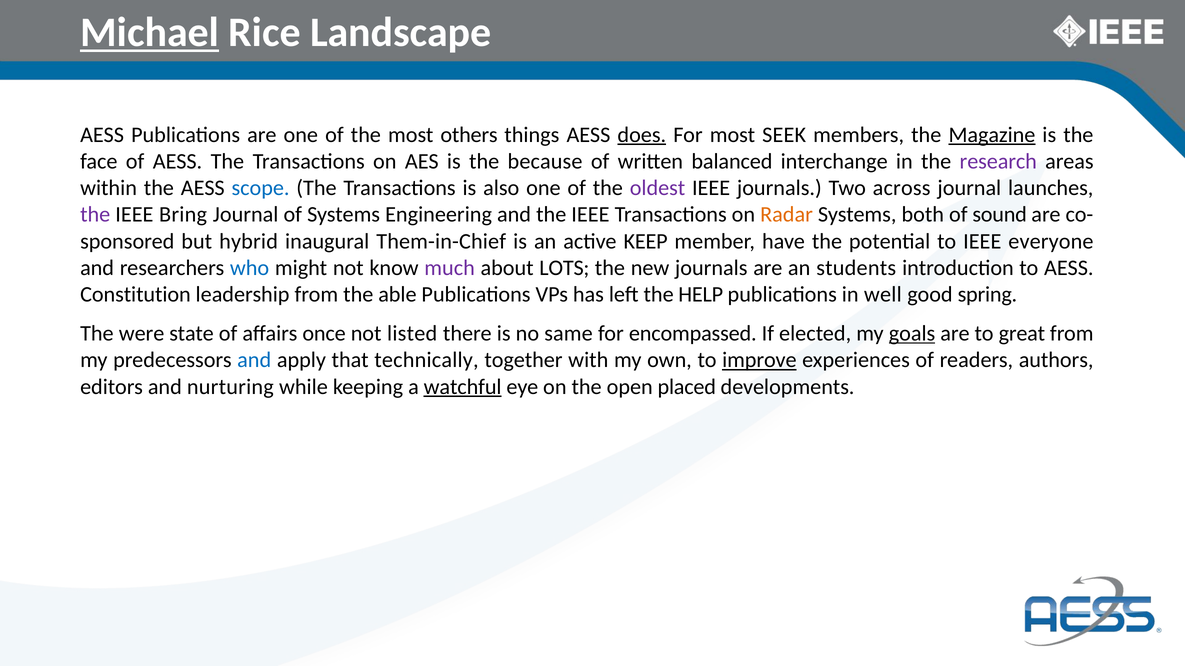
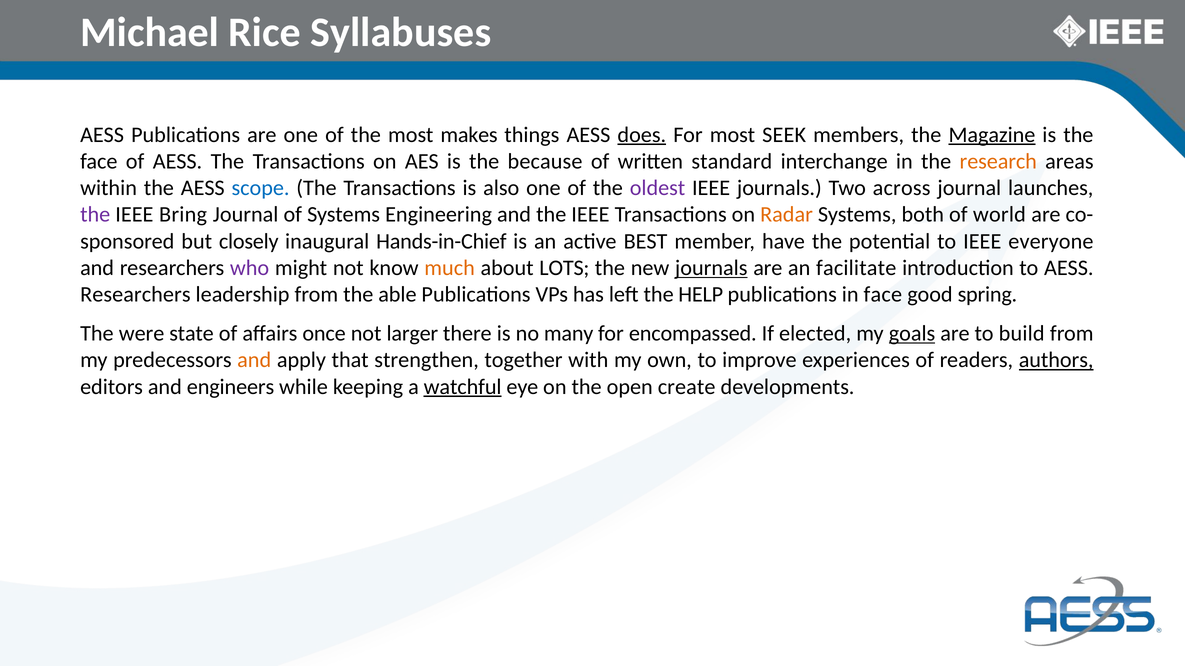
Michael underline: present -> none
Landscape: Landscape -> Syllabuses
others: others -> makes
balanced: balanced -> standard
research colour: purple -> orange
sound: sound -> world
hybrid: hybrid -> closely
Them-in-Chief: Them-in-Chief -> Hands-in-Chief
KEEP: KEEP -> BEST
who colour: blue -> purple
much colour: purple -> orange
journals at (711, 268) underline: none -> present
students: students -> facilitate
Constitution at (135, 295): Constitution -> Researchers
in well: well -> face
listed: listed -> larger
same: same -> many
great: great -> build
and at (254, 360) colour: blue -> orange
technically: technically -> strengthen
improve underline: present -> none
authors underline: none -> present
nurturing: nurturing -> engineers
placed: placed -> create
